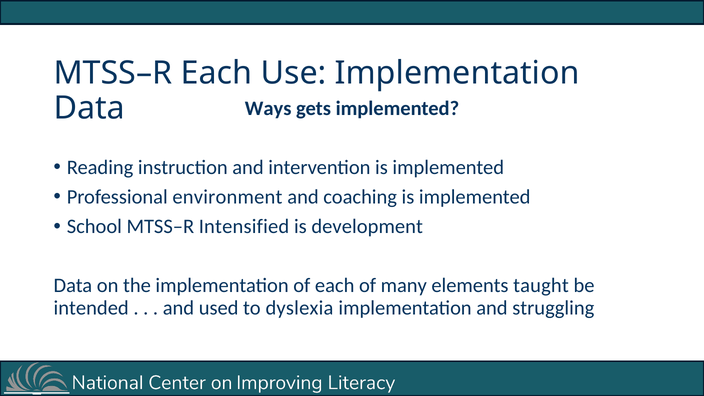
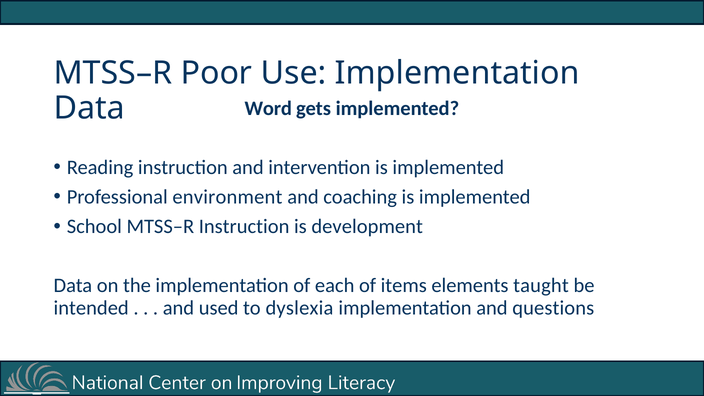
MTSS–R Each: Each -> Poor
Ways: Ways -> Word
MTSS–R Intensified: Intensified -> Instruction
many: many -> items
struggling: struggling -> questions
